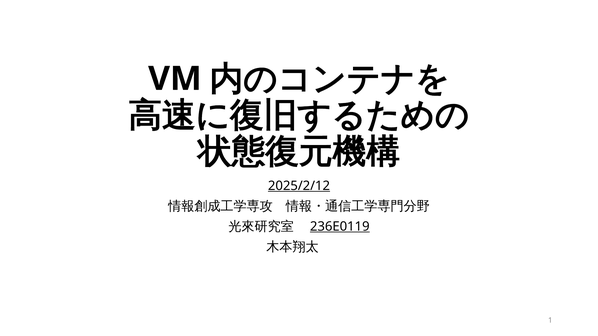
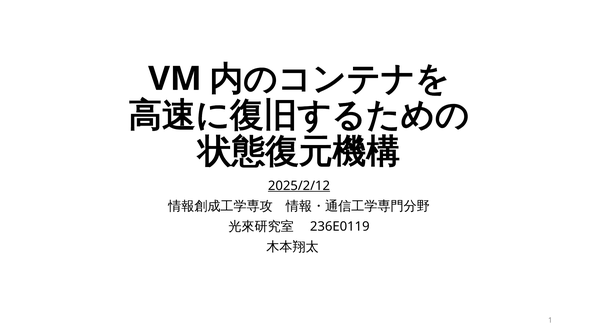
236E0119 underline: present -> none
